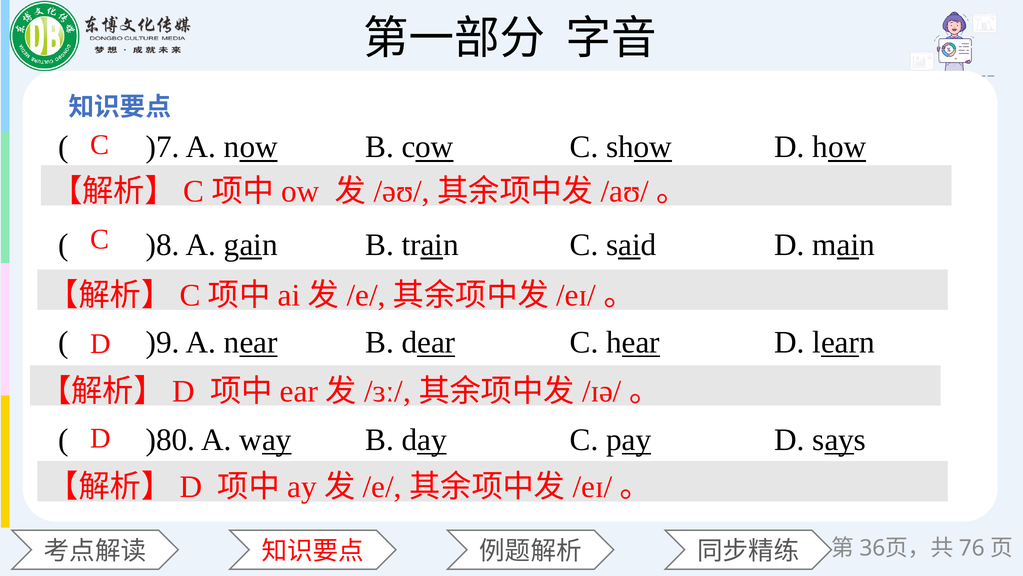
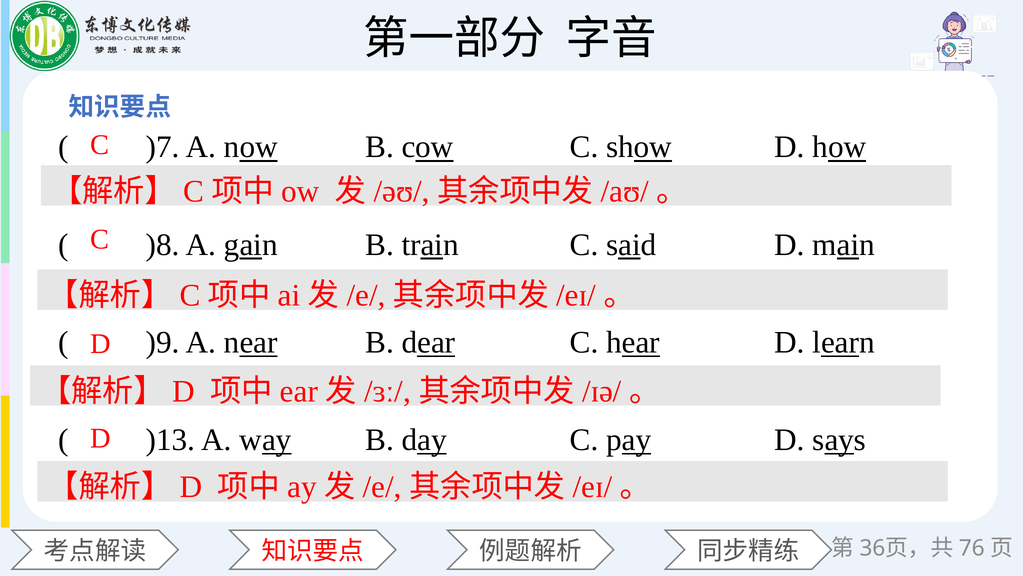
)80: )80 -> )13
